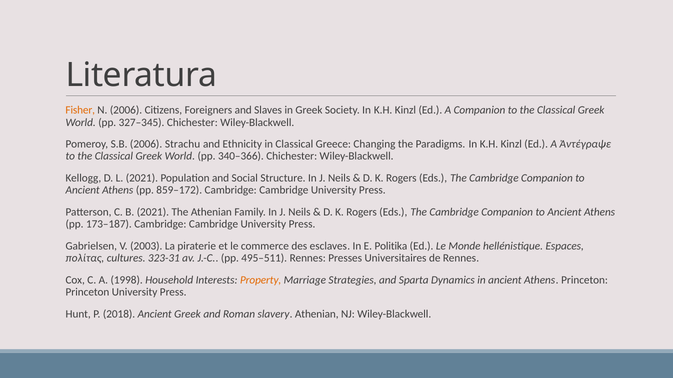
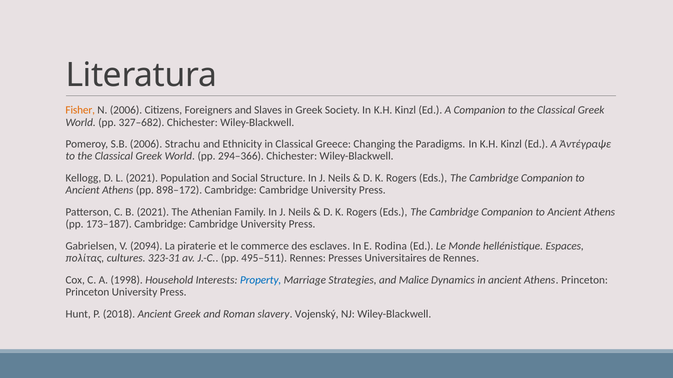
327–345: 327–345 -> 327–682
340–366: 340–366 -> 294–366
859–172: 859–172 -> 898–172
2003: 2003 -> 2094
Politika: Politika -> Rodina
Property colour: orange -> blue
Sparta: Sparta -> Malice
slavery Athenian: Athenian -> Vojenský
